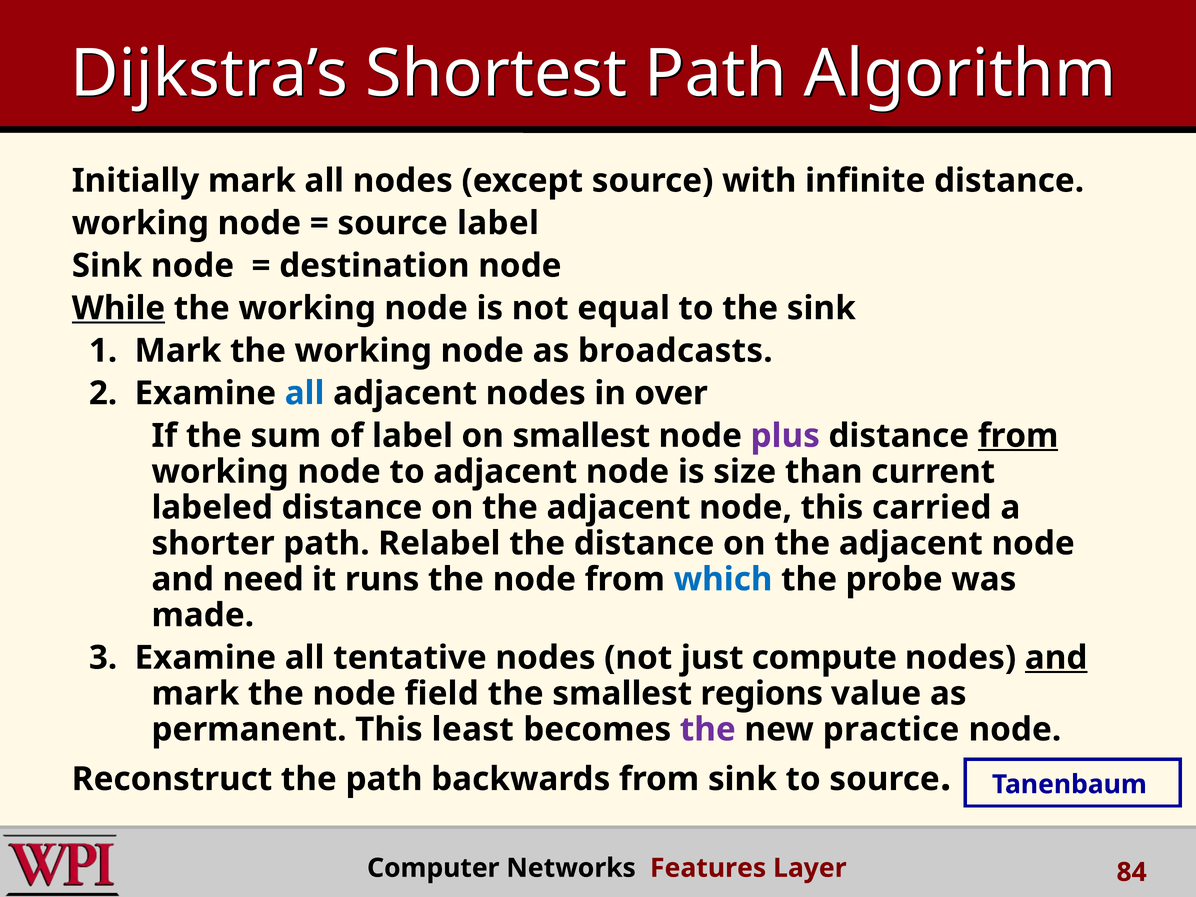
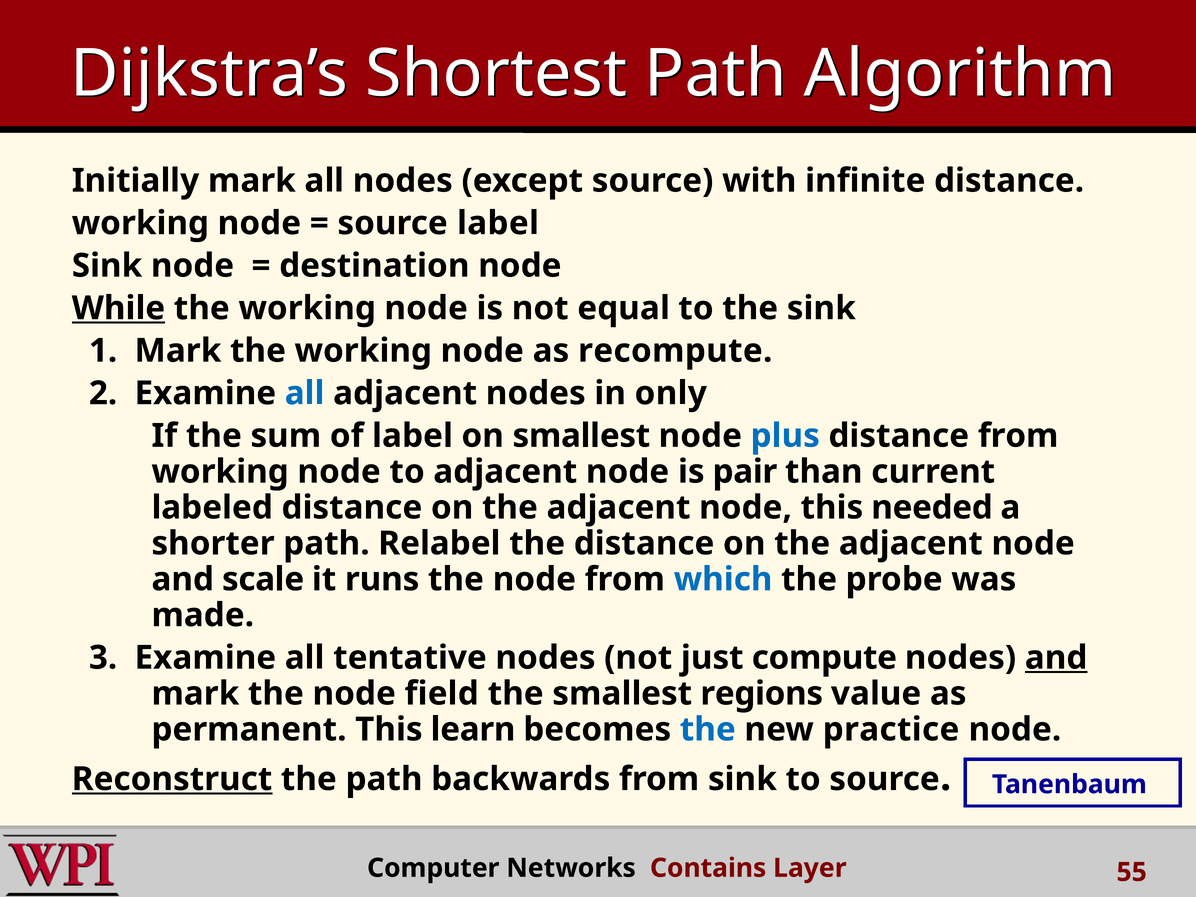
broadcasts: broadcasts -> recompute
over: over -> only
plus colour: purple -> blue
from at (1018, 436) underline: present -> none
size: size -> pair
carried: carried -> needed
need: need -> scale
least: least -> learn
the at (708, 729) colour: purple -> blue
Reconstruct underline: none -> present
Features: Features -> Contains
84: 84 -> 55
